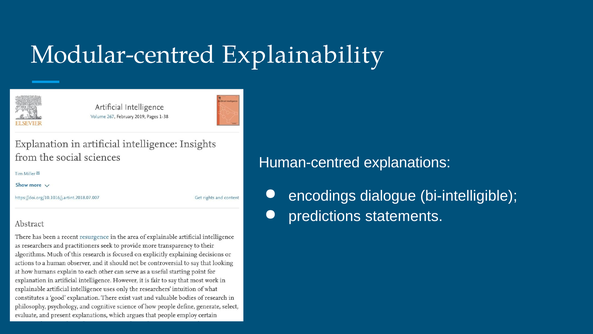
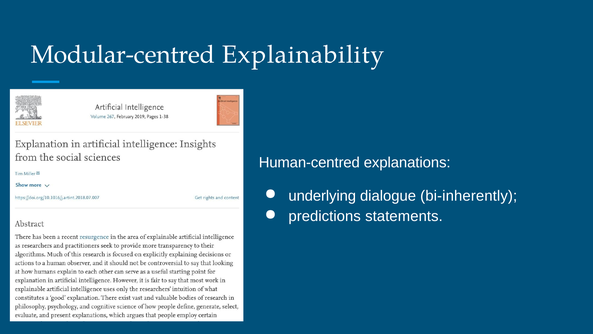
encodings: encodings -> underlying
bi-intelligible: bi-intelligible -> bi-inherently
